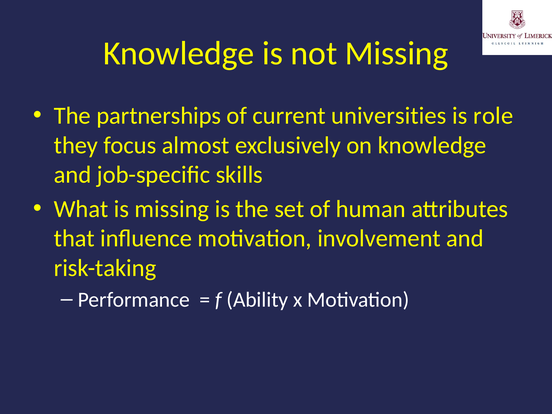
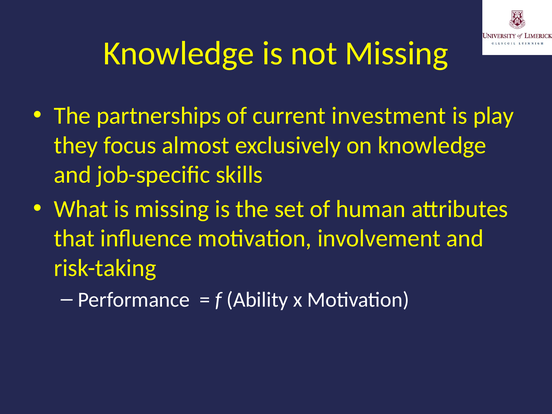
universities: universities -> investment
role: role -> play
